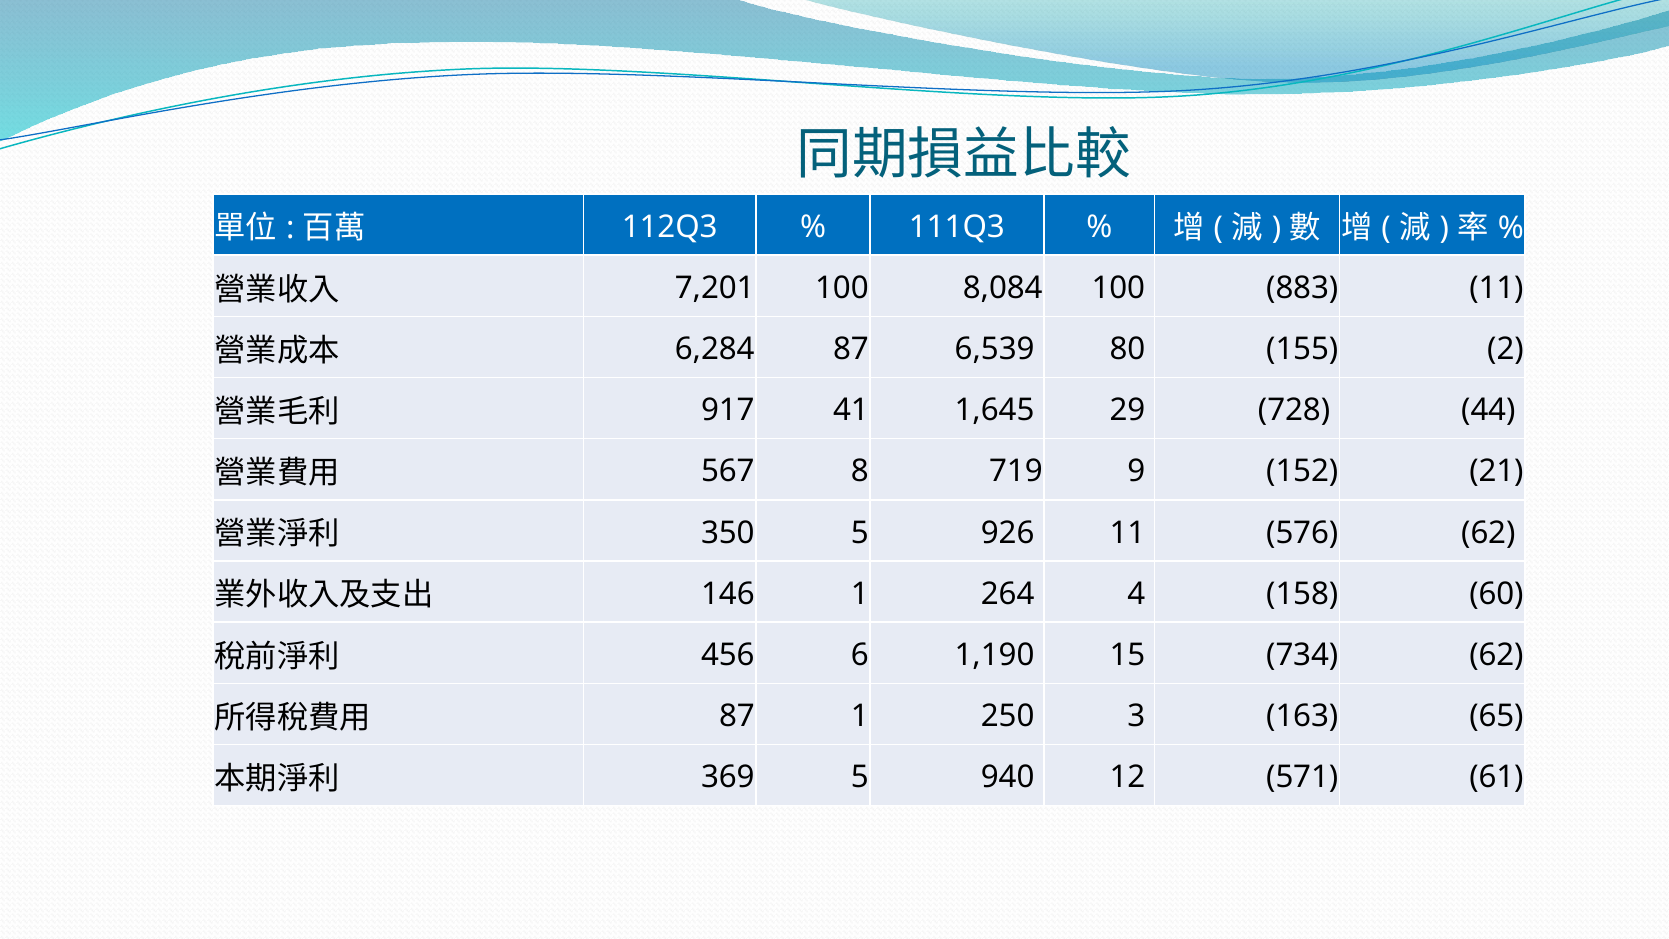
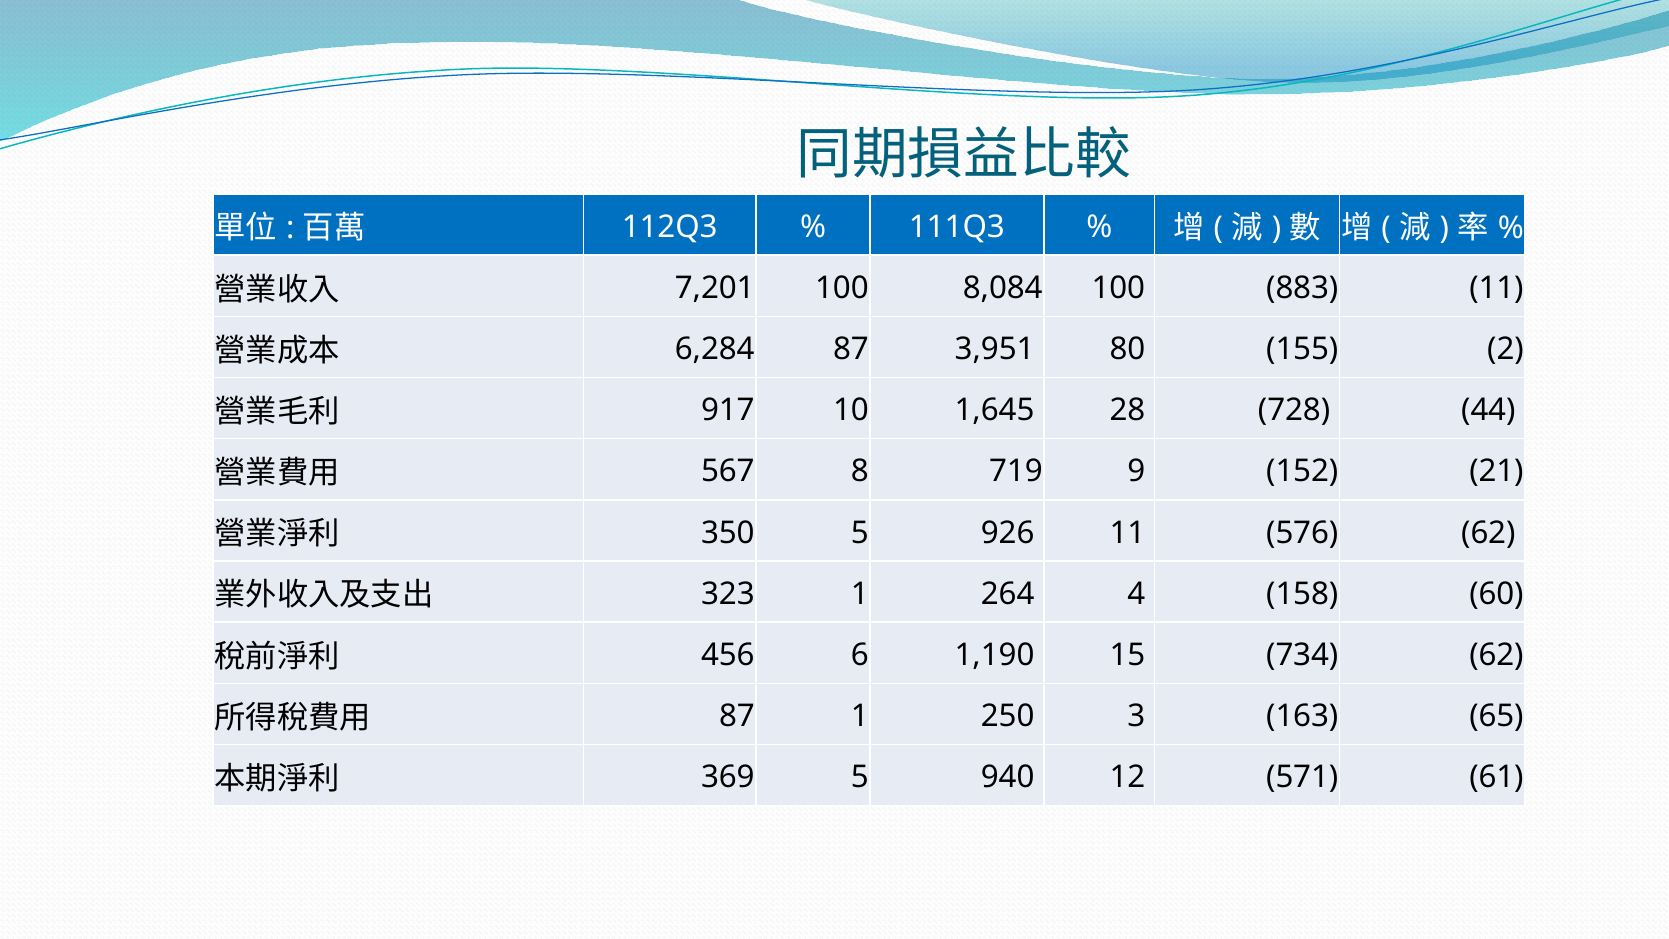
6,539: 6,539 -> 3,951
41: 41 -> 10
29: 29 -> 28
146: 146 -> 323
